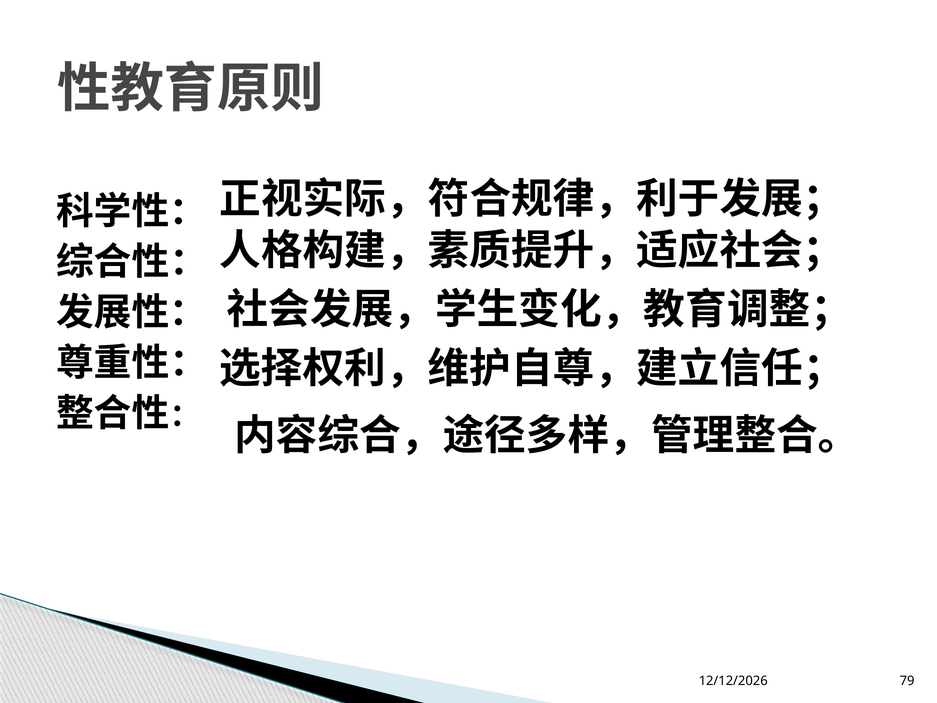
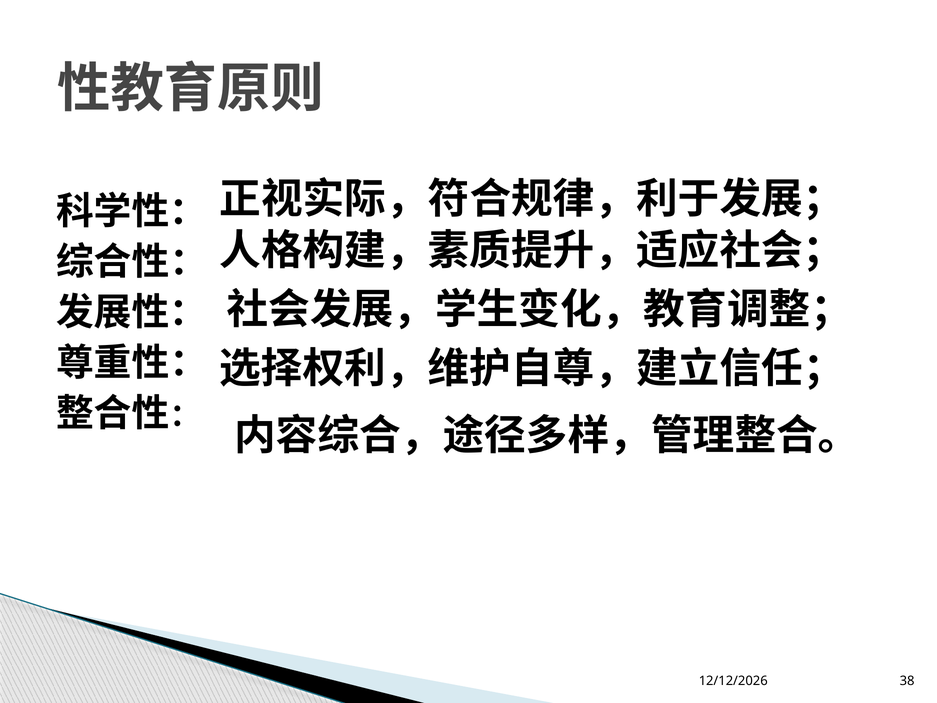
79: 79 -> 38
